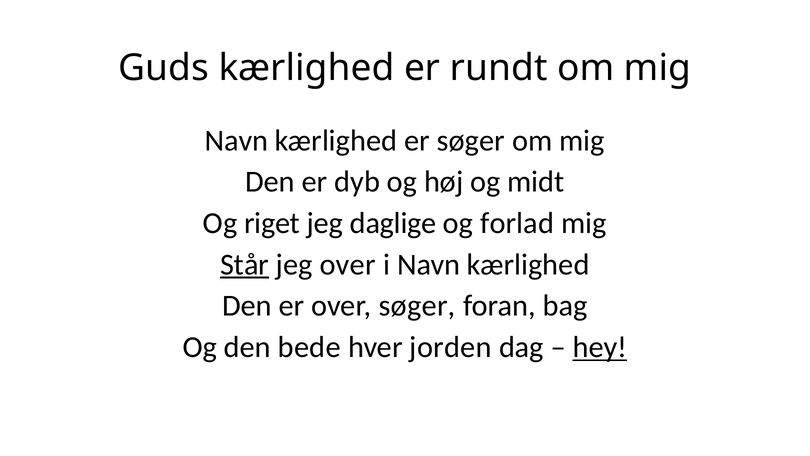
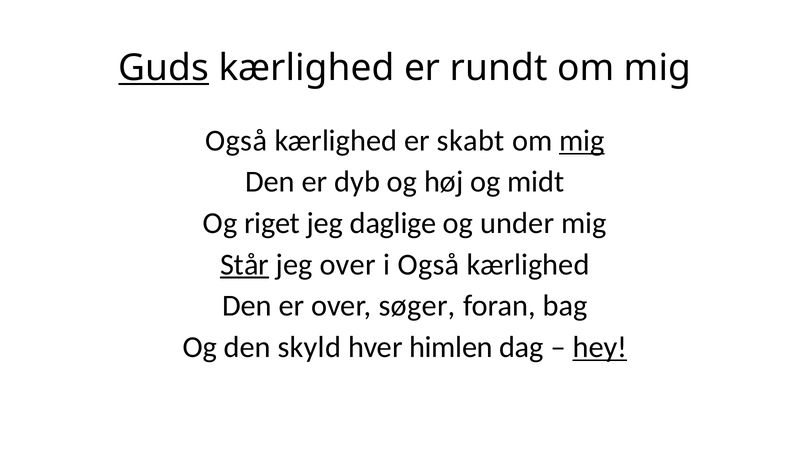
Guds underline: none -> present
Navn at (237, 141): Navn -> Også
er søger: søger -> skabt
mig at (582, 141) underline: none -> present
forlad: forlad -> under
i Navn: Navn -> Også
bede: bede -> skyld
jorden: jorden -> himlen
